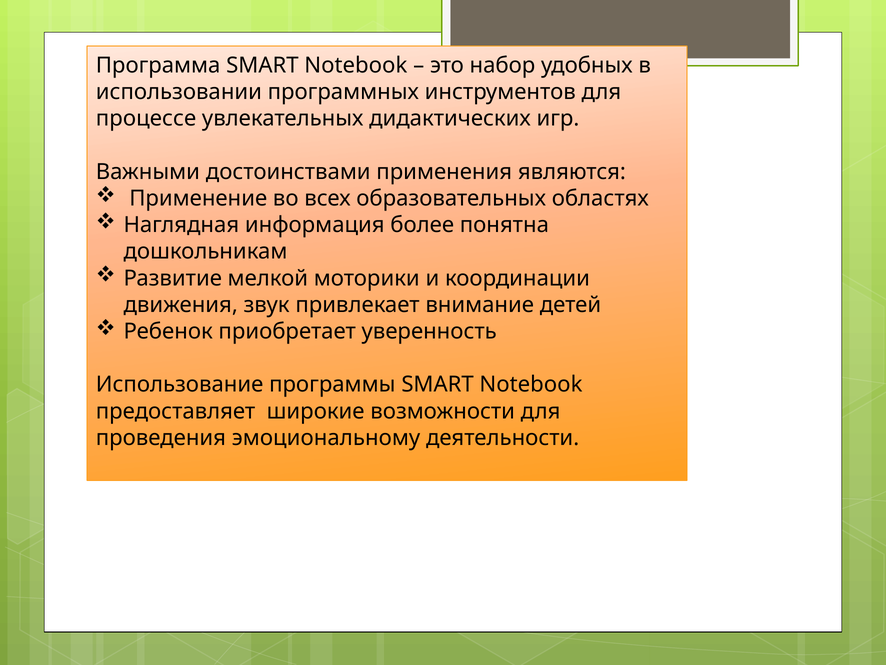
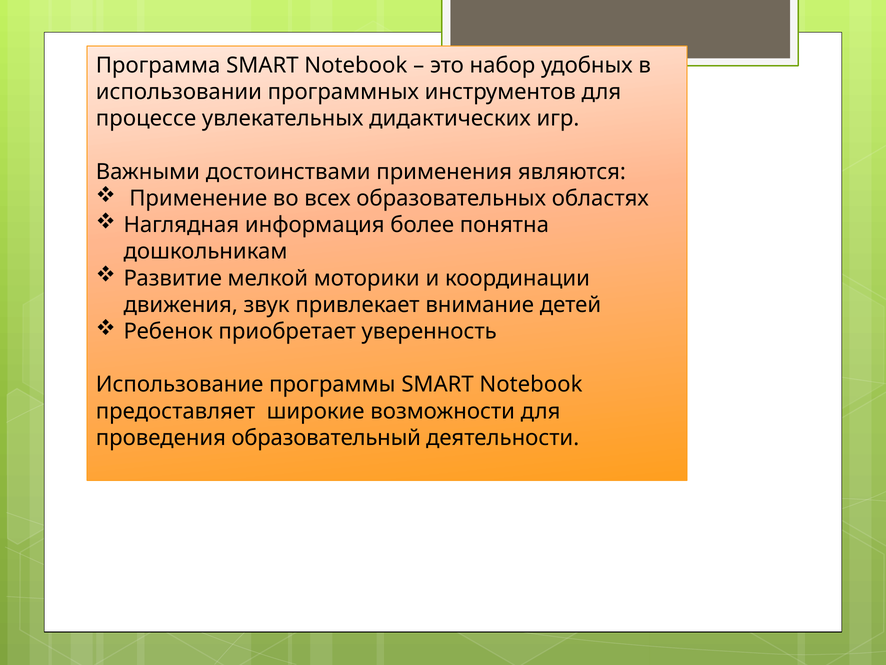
эмоциональному: эмоциональному -> образовательный
